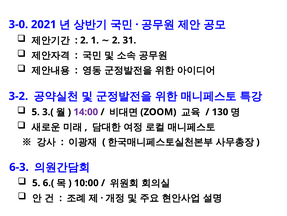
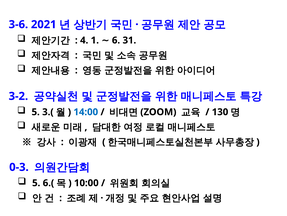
3-0: 3-0 -> 3-6
2 at (84, 40): 2 -> 4
1 2: 2 -> 6
14:00 colour: purple -> blue
6-3: 6-3 -> 0-3
